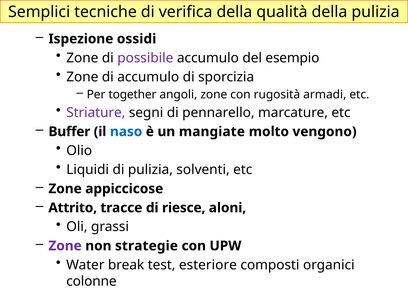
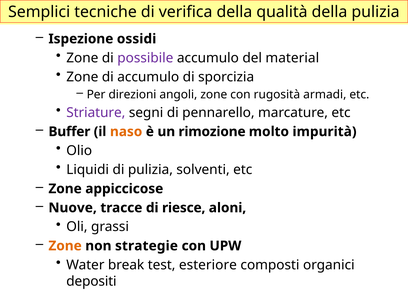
esempio: esempio -> material
together: together -> direzioni
naso colour: blue -> orange
mangiate: mangiate -> rimozione
vengono: vengono -> impurità
Attrito: Attrito -> Nuove
Zone at (65, 246) colour: purple -> orange
colonne: colonne -> depositi
